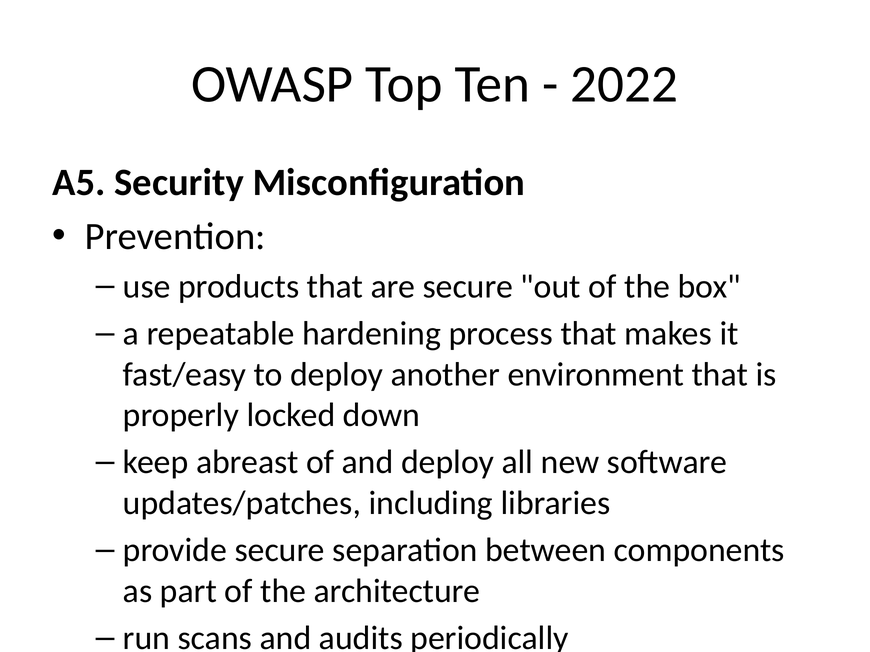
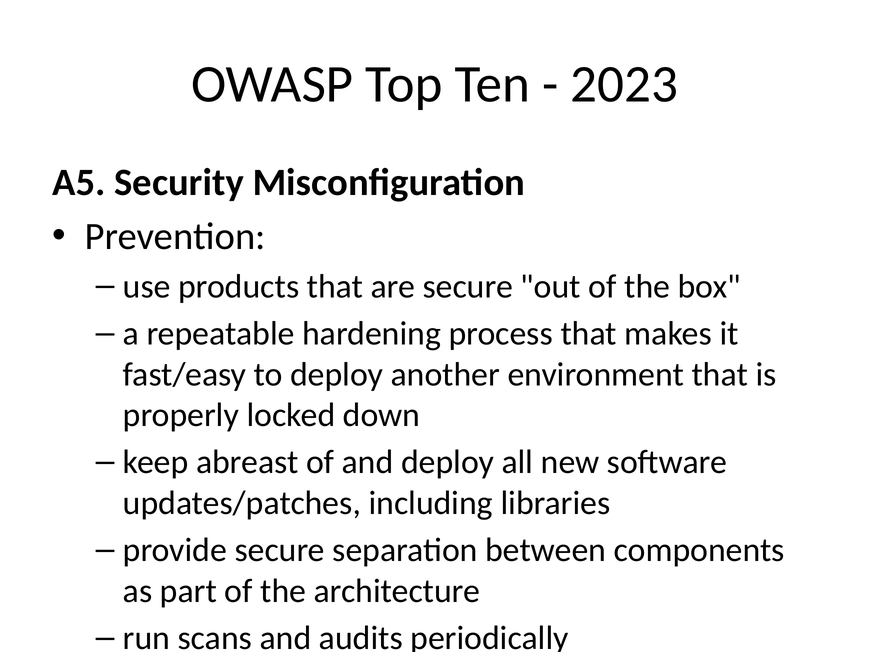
2022: 2022 -> 2023
